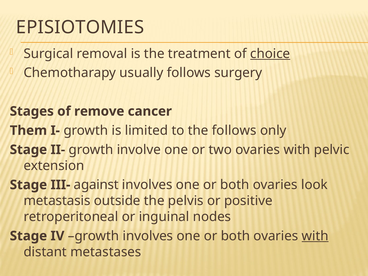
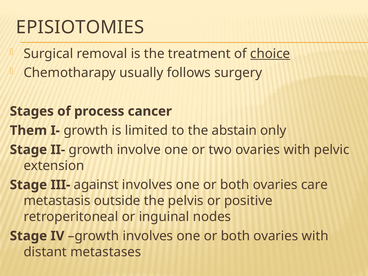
remove: remove -> process
the follows: follows -> abstain
look: look -> care
with at (315, 236) underline: present -> none
